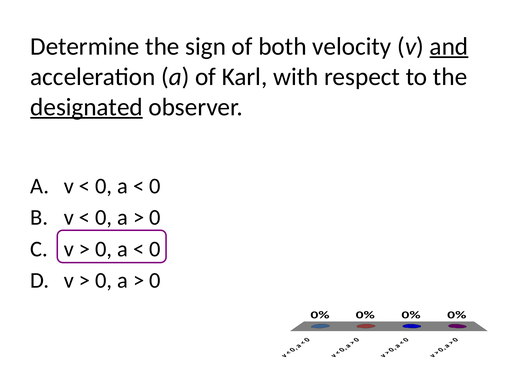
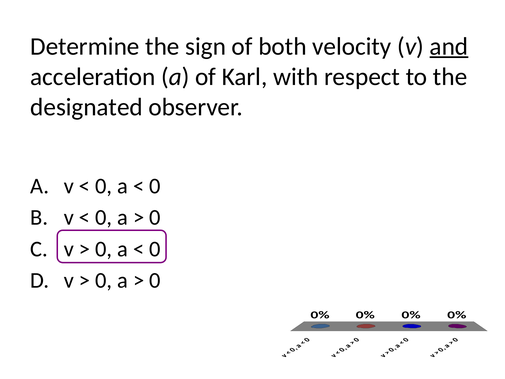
designated underline: present -> none
